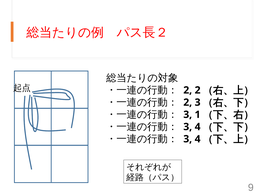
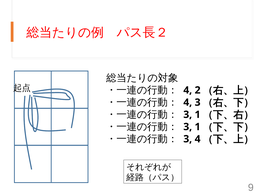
2 at (188, 90): 2 -> 4
2 at (188, 103): 2 -> 4
4 at (198, 127): 4 -> 1
